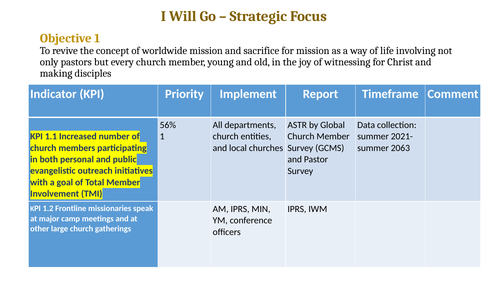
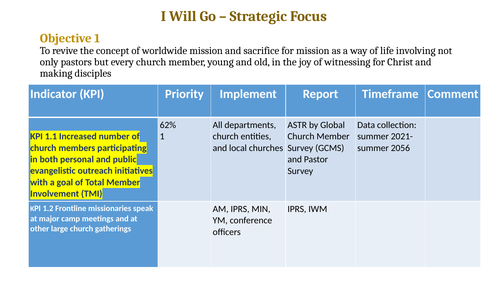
56%: 56% -> 62%
2063: 2063 -> 2056
